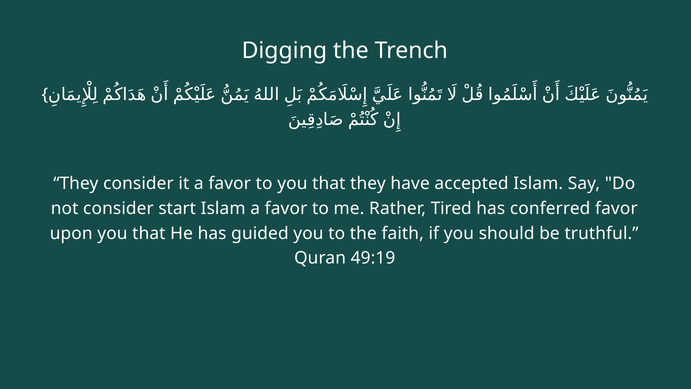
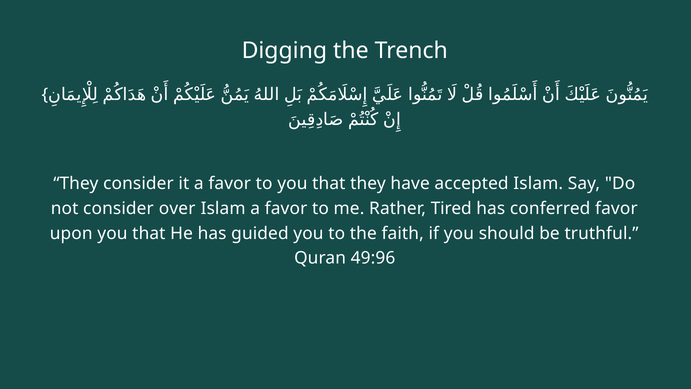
start: start -> over
49:19: 49:19 -> 49:96
